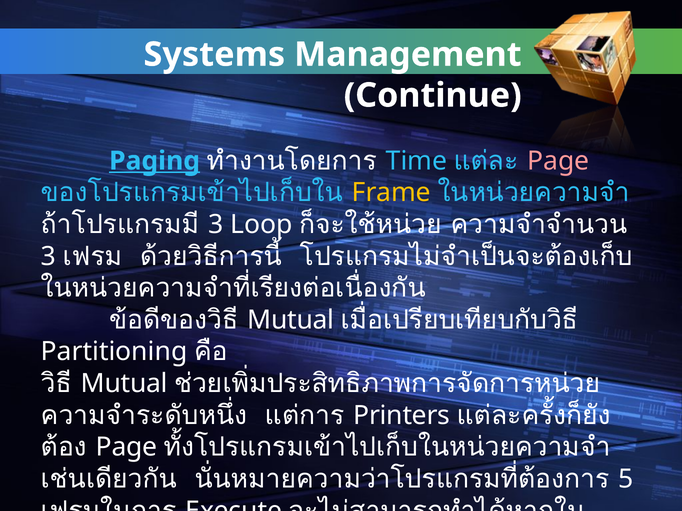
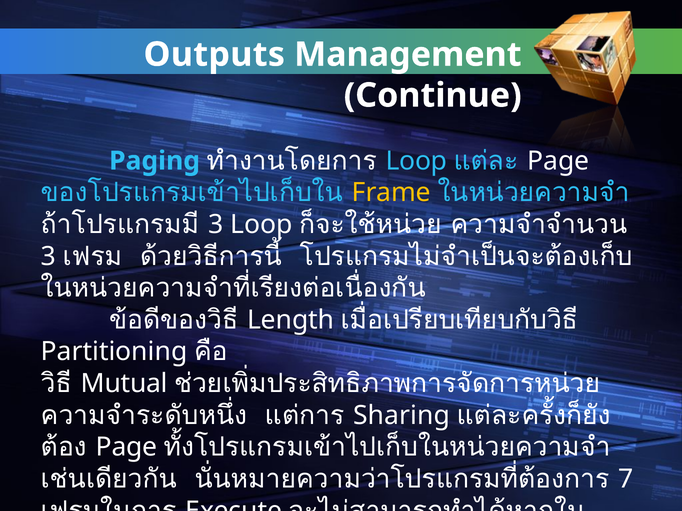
Systems: Systems -> Outputs
Paging underline: present -> none
Time at (416, 161): Time -> Loop
Page at (558, 161) colour: pink -> white
Mutual at (291, 320): Mutual -> Length
Printers: Printers -> Sharing
5: 5 -> 7
